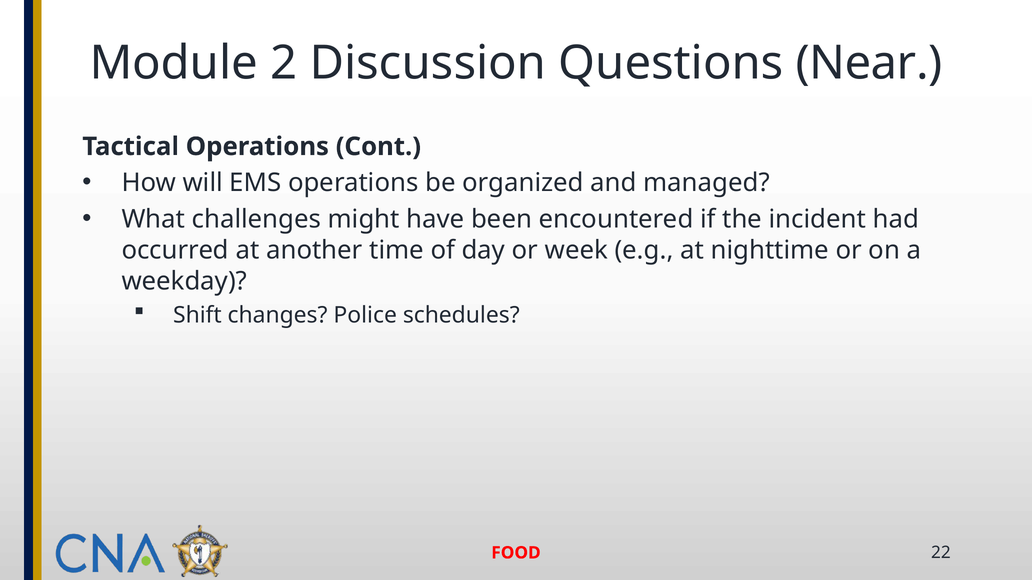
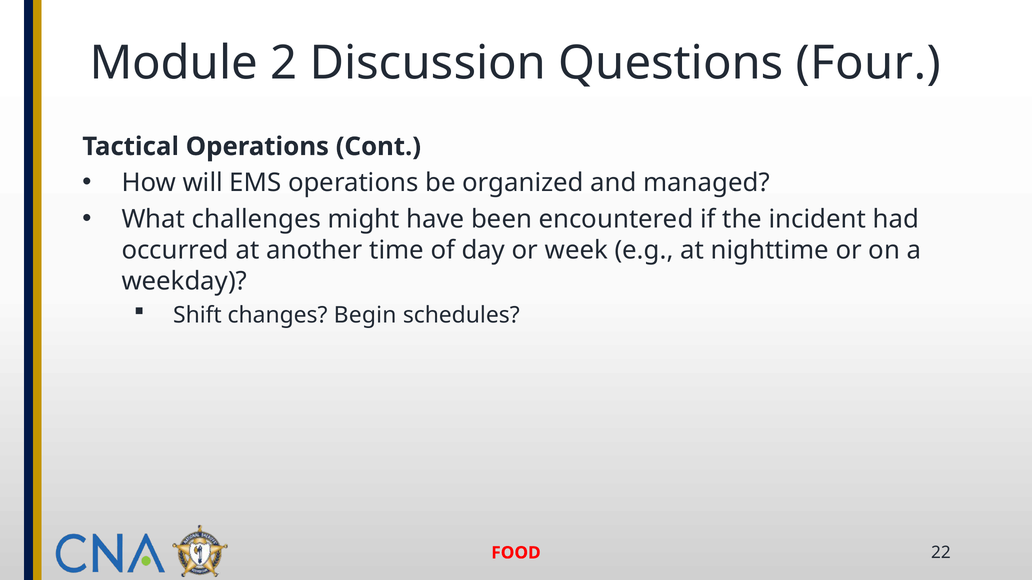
Near: Near -> Four
Police: Police -> Begin
